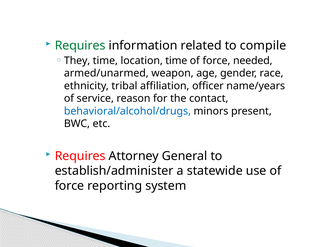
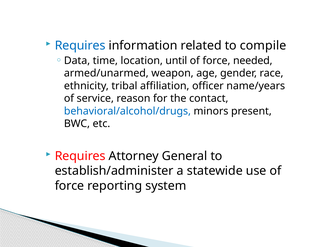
Requires at (80, 46) colour: green -> blue
They: They -> Data
location time: time -> until
